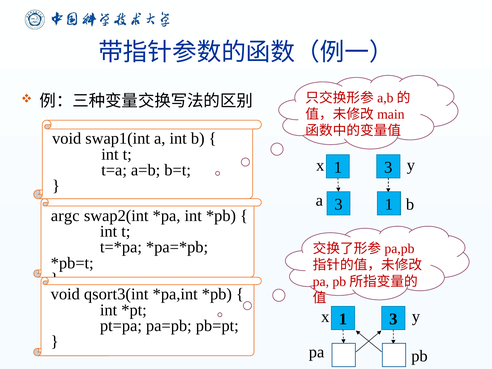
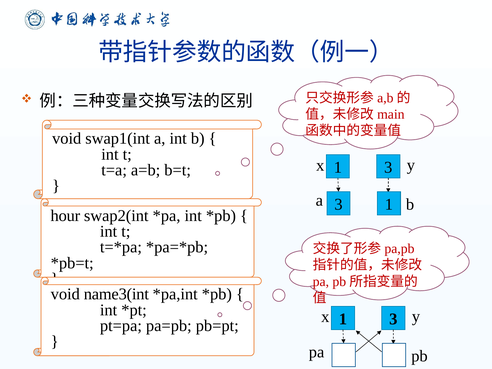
argc: argc -> hour
qsort3(int: qsort3(int -> name3(int
